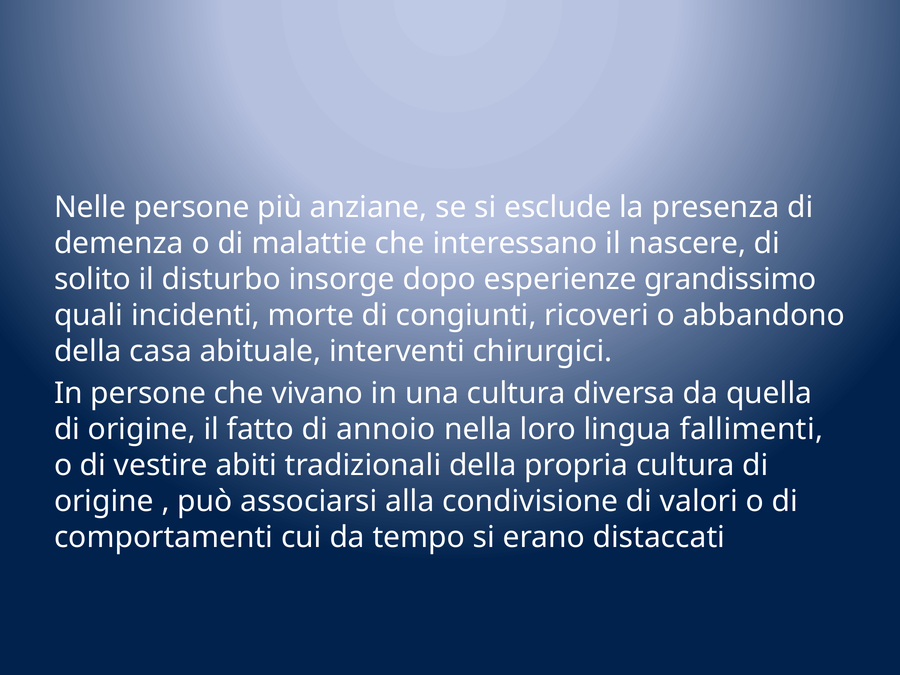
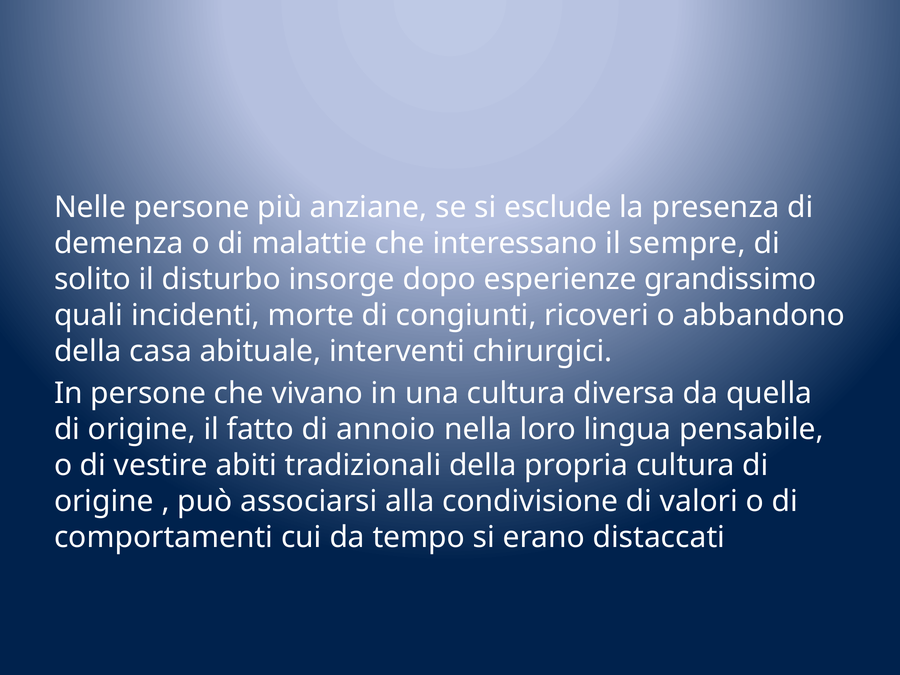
nascere: nascere -> sempre
fallimenti: fallimenti -> pensabile
